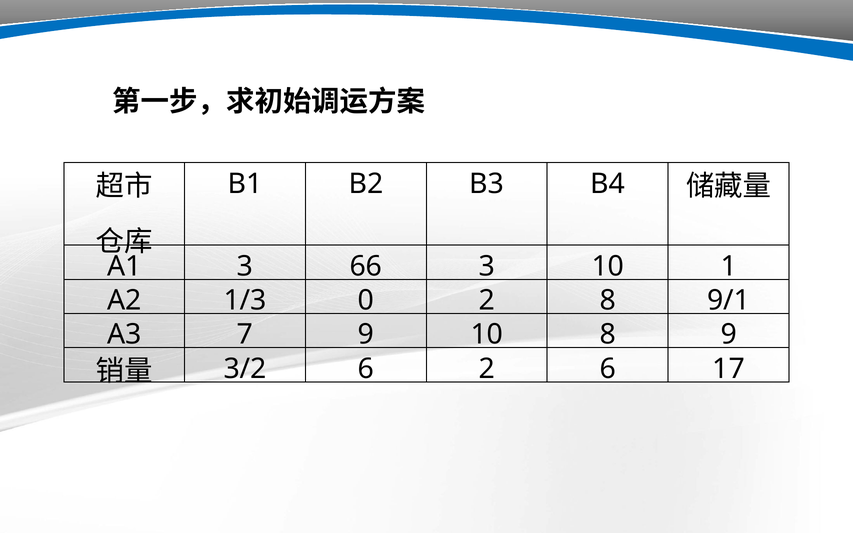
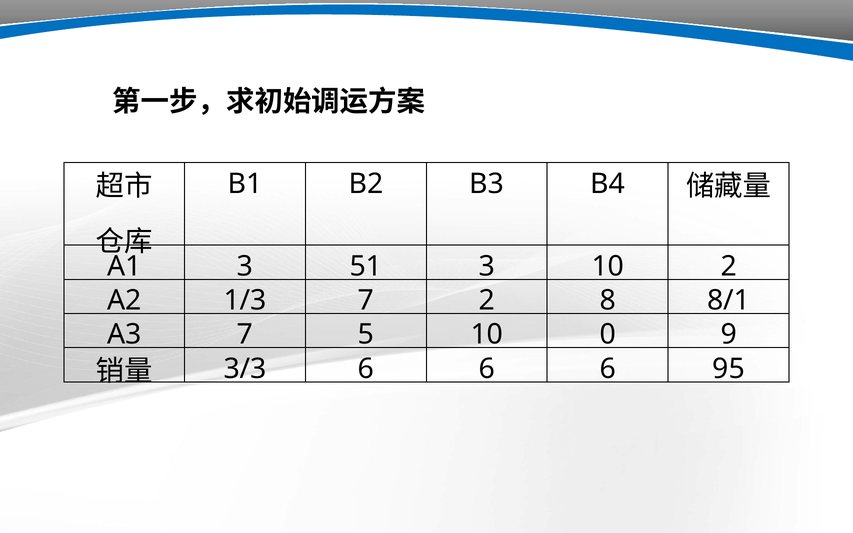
66: 66 -> 51
10 1: 1 -> 2
1/3 0: 0 -> 7
9/1: 9/1 -> 8/1
7 9: 9 -> 5
10 8: 8 -> 0
3/2: 3/2 -> 3/3
2 at (487, 369): 2 -> 6
17: 17 -> 95
